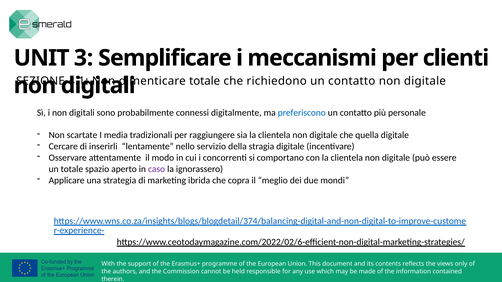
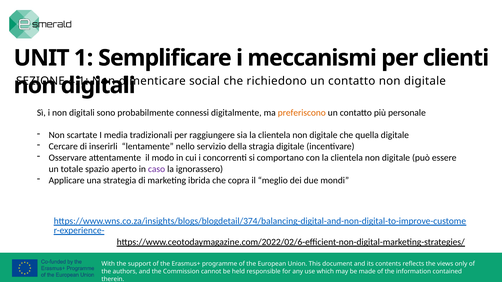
3: 3 -> 1
dimenticare totale: totale -> social
preferiscono colour: blue -> orange
